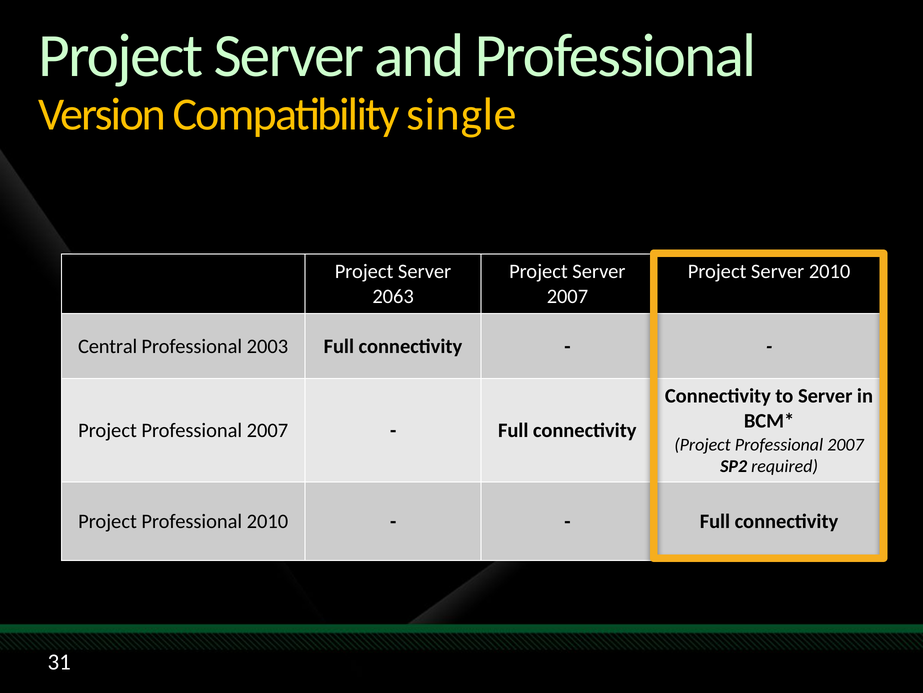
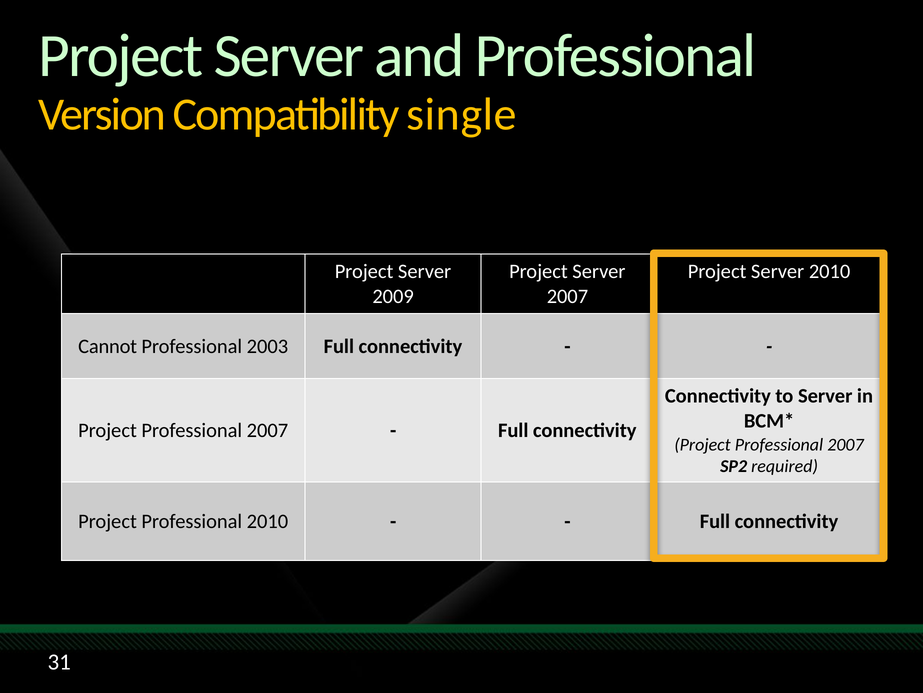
2063: 2063 -> 2009
Central: Central -> Cannot
